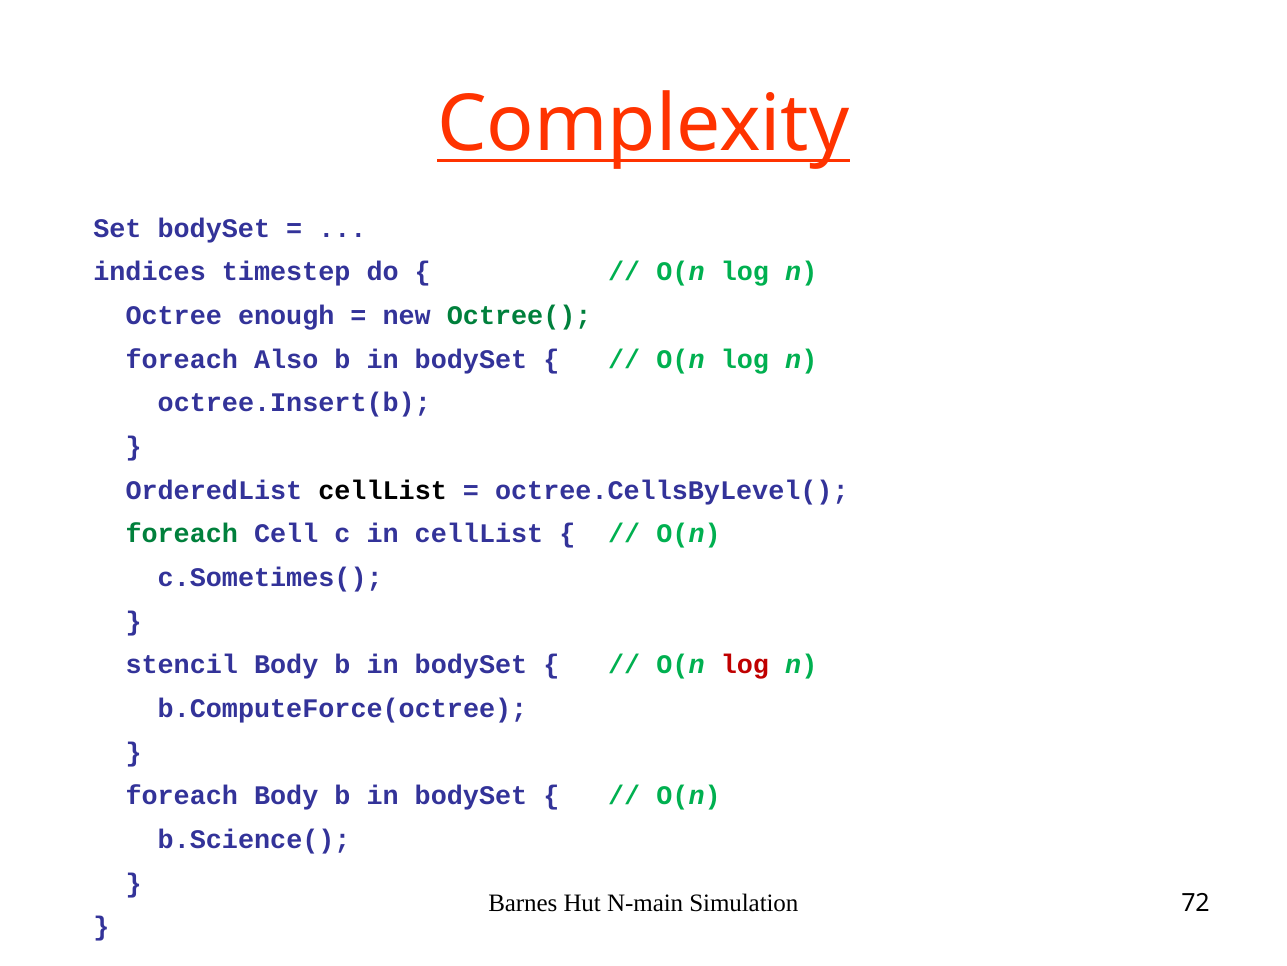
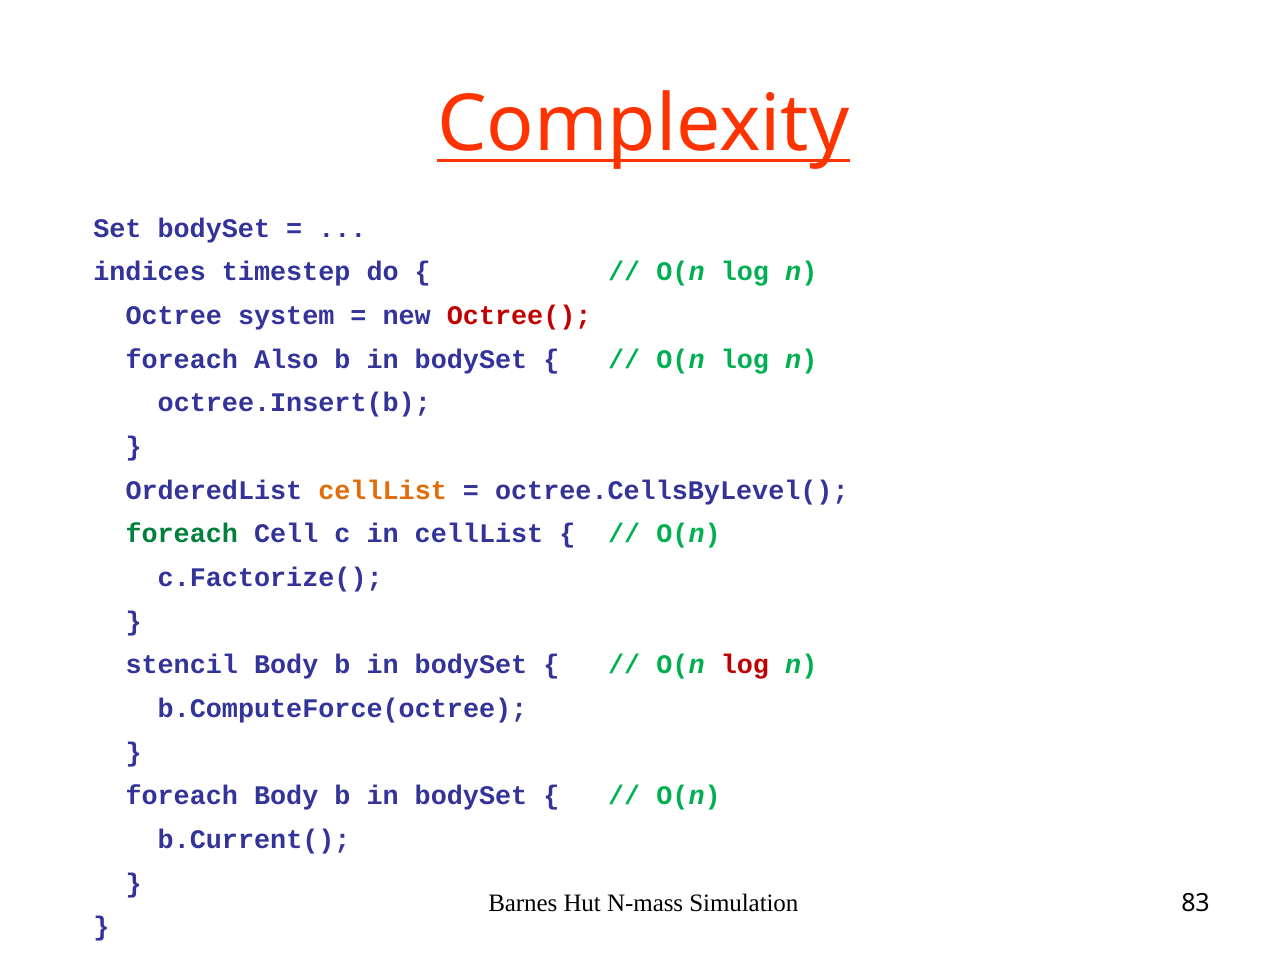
enough: enough -> system
Octree( colour: green -> red
cellList at (383, 490) colour: black -> orange
c.Sometimes(: c.Sometimes( -> c.Factorize(
b.Science(: b.Science( -> b.Current(
N-main: N-main -> N-mass
72: 72 -> 83
